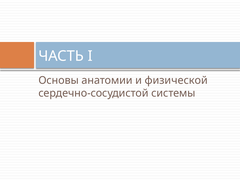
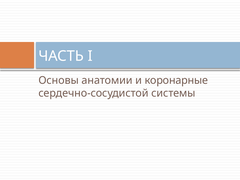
физической: физической -> коронарные
